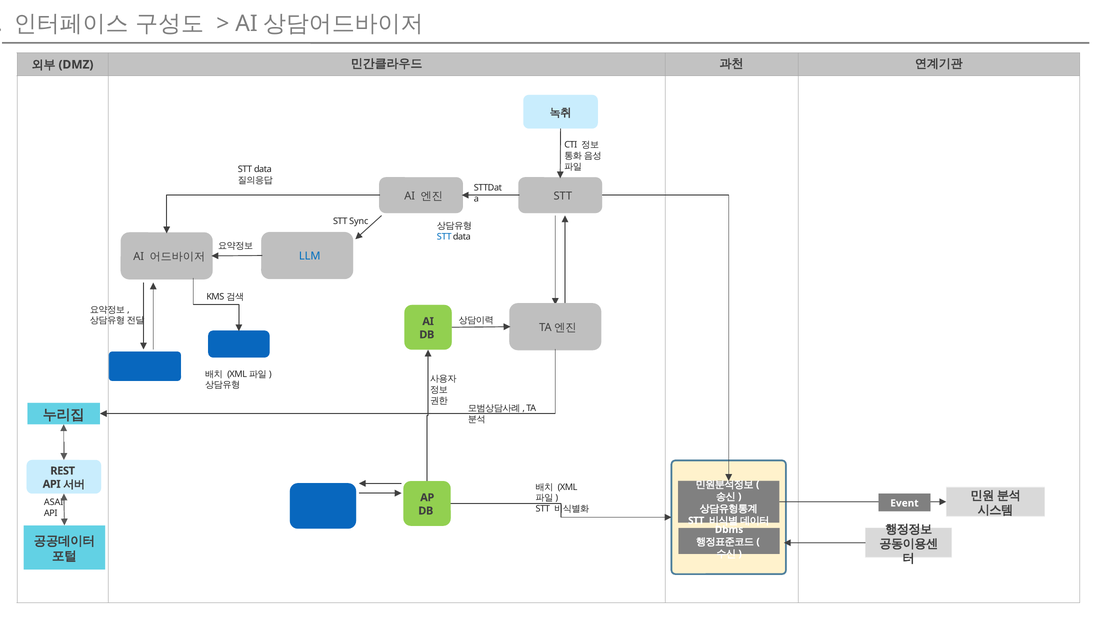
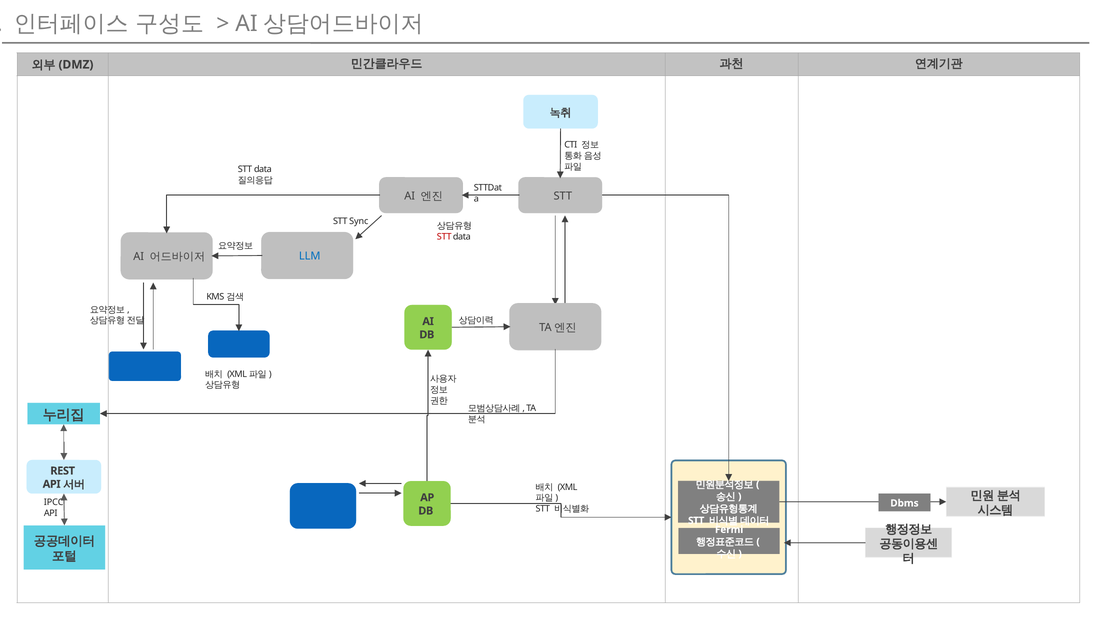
STT at (444, 237) colour: blue -> red
ASAI: ASAI -> IPCC
Event: Event -> Dbms
Dbms: Dbms -> Fermi
